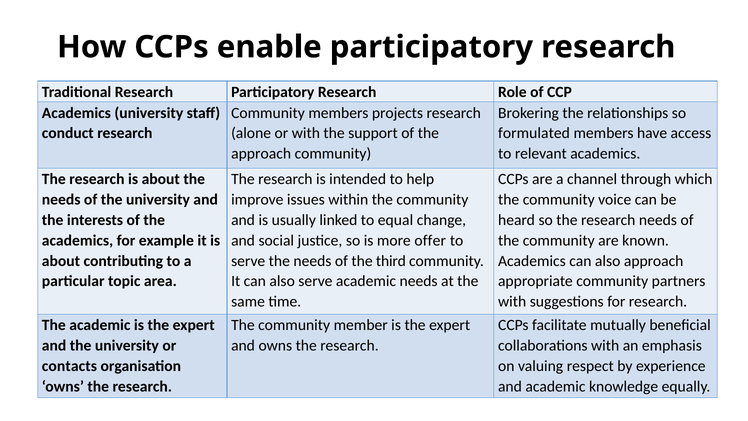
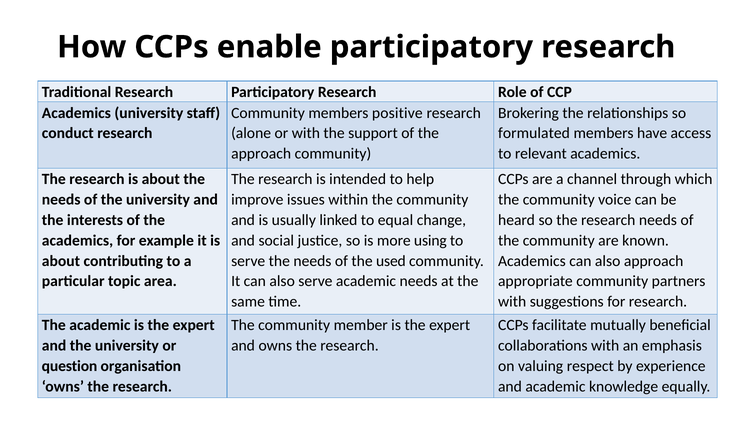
projects: projects -> positive
offer: offer -> using
third: third -> used
contacts: contacts -> question
